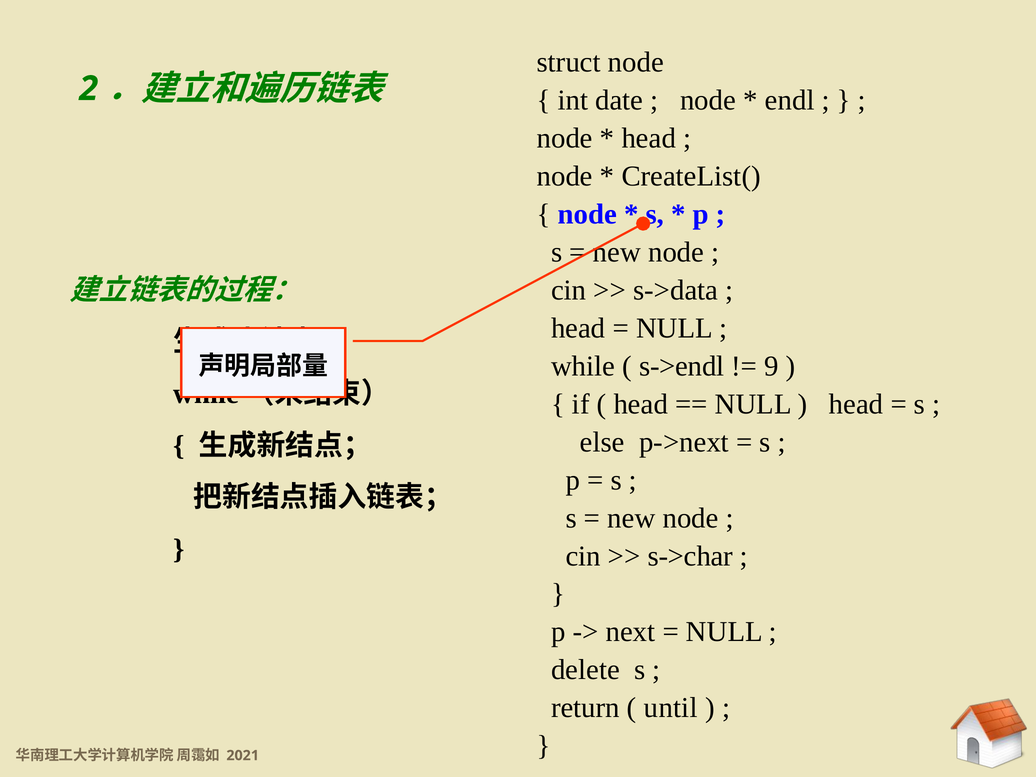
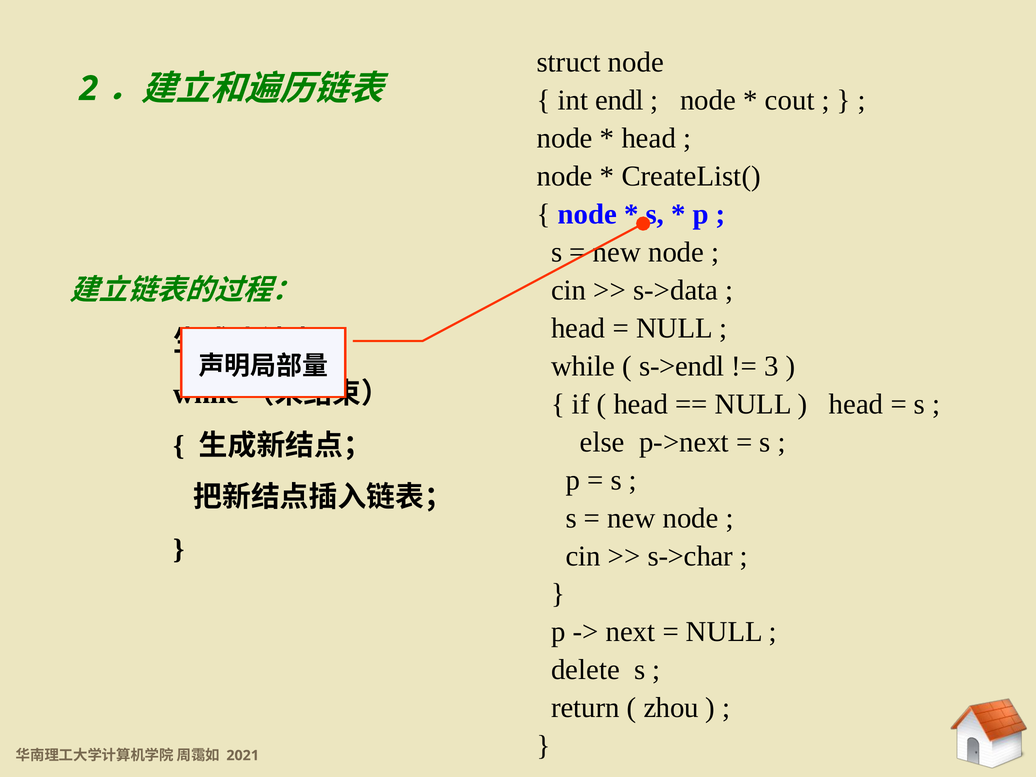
date: date -> endl
endl: endl -> cout
9: 9 -> 3
until: until -> zhou
